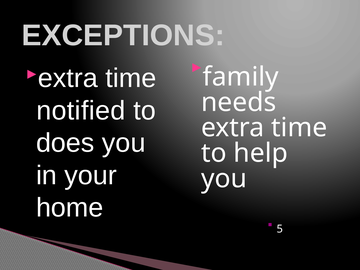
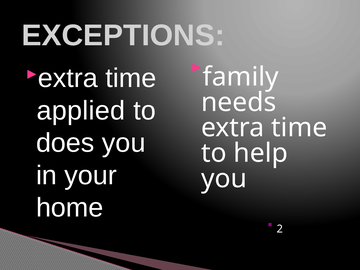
notified: notified -> applied
5: 5 -> 2
